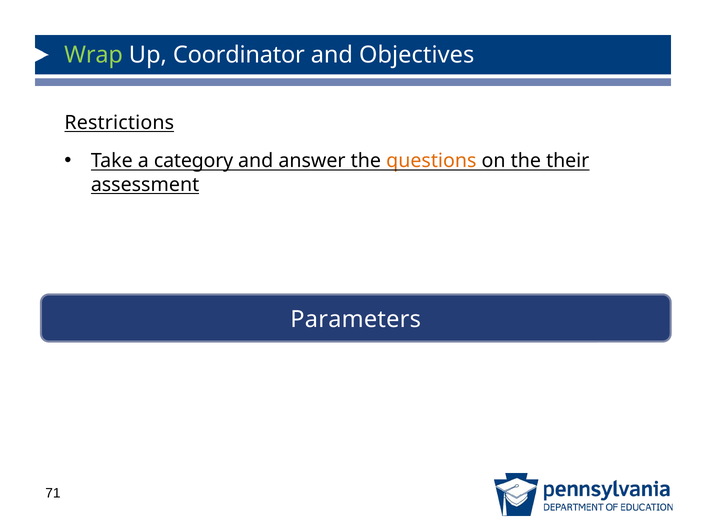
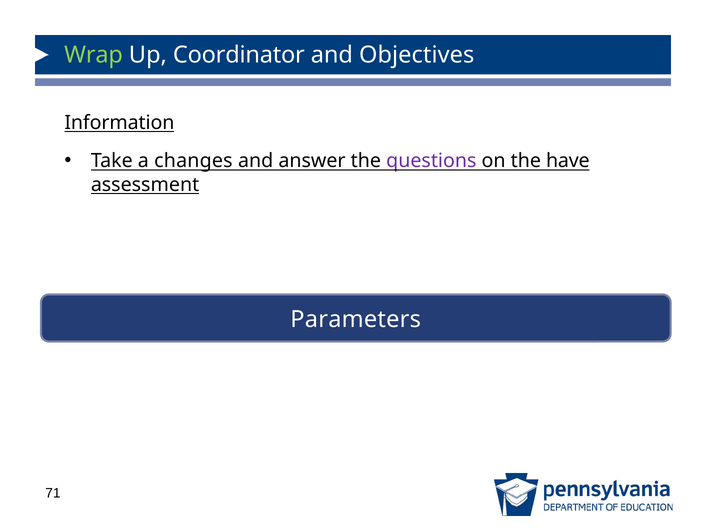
Restrictions: Restrictions -> Information
category: category -> changes
questions colour: orange -> purple
their: their -> have
